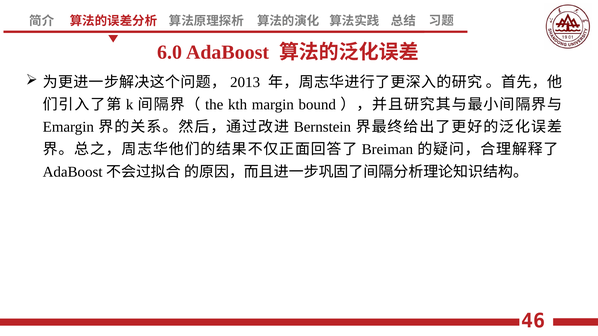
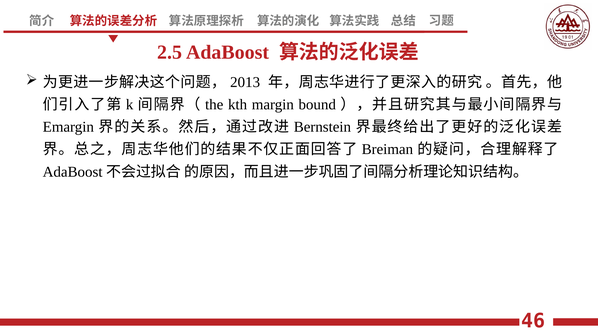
6.0: 6.0 -> 2.5
